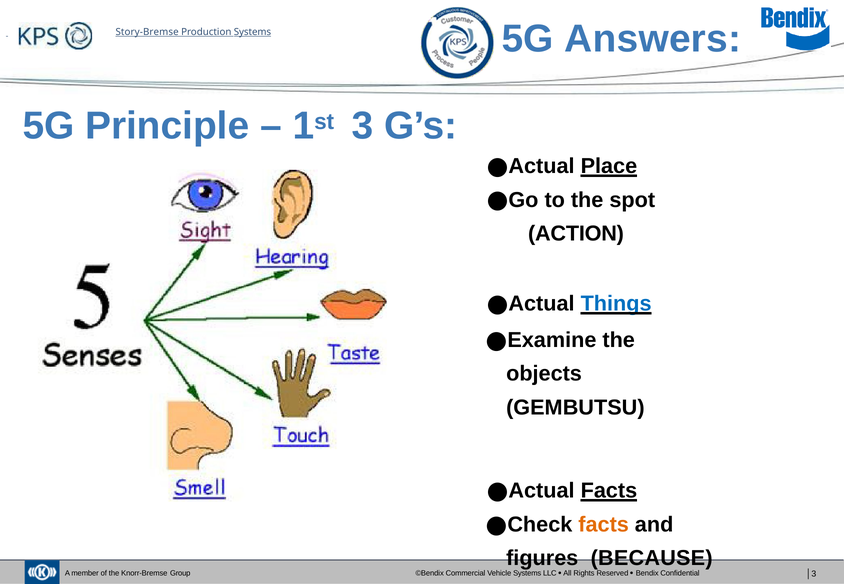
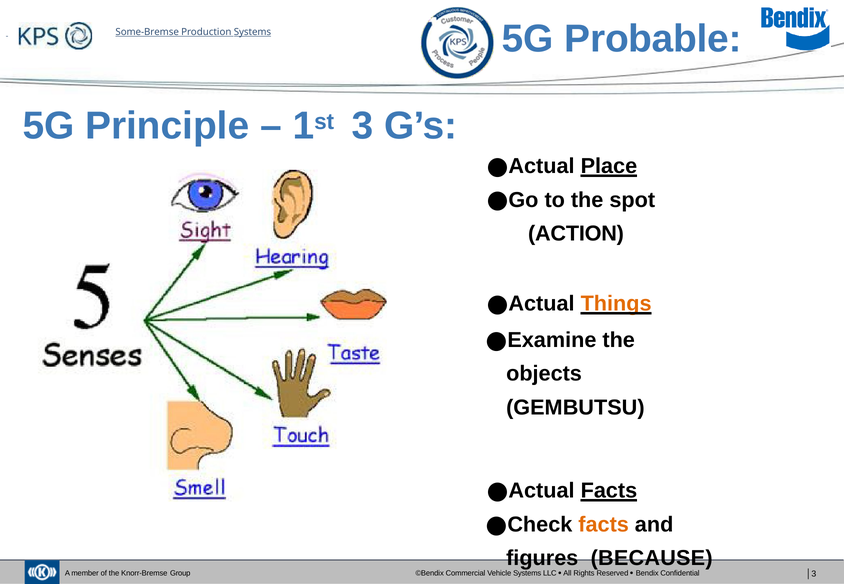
Answers: Answers -> Probable
Story-Bremse: Story-Bremse -> Some-Bremse
Things colour: blue -> orange
